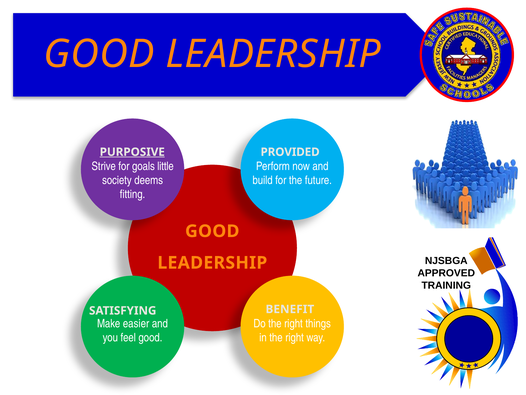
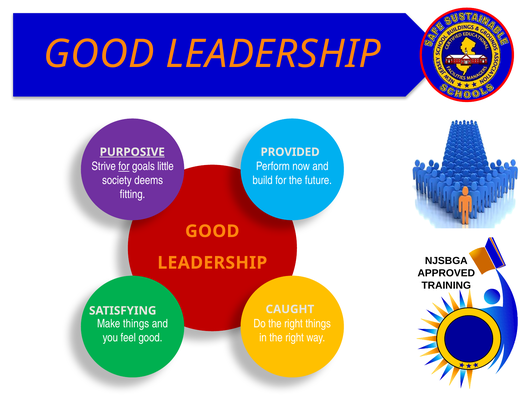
for at (124, 166) underline: none -> present
BENEFIT: BENEFIT -> CAUGHT
Make easier: easier -> things
